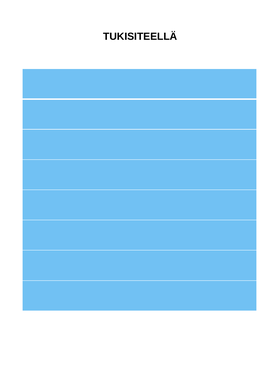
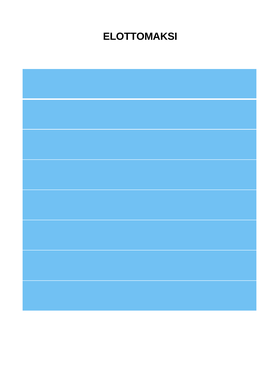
TUKISITEELLÄ: TUKISITEELLÄ -> ELOTTOMAKSI
